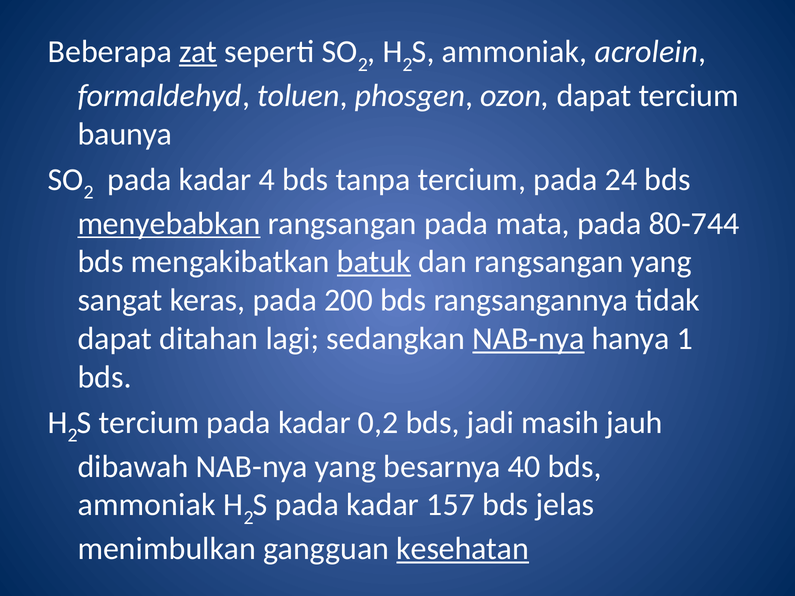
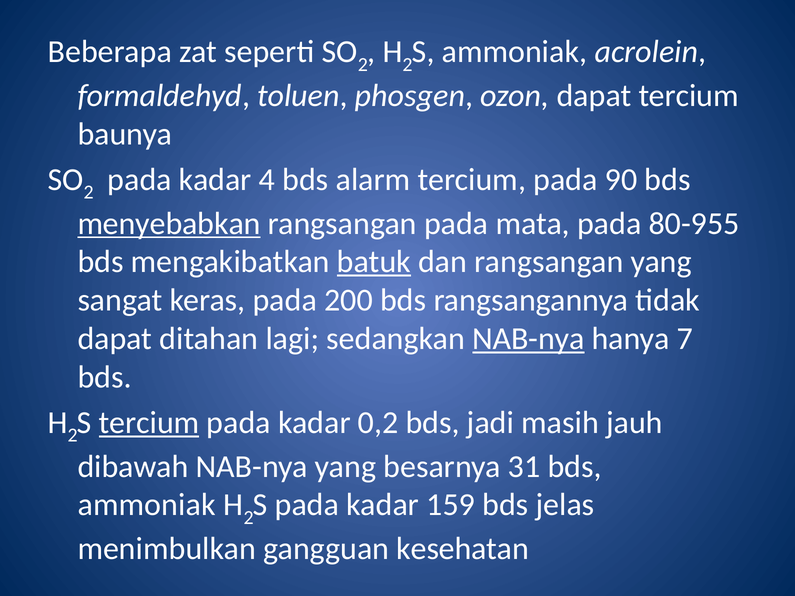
zat underline: present -> none
tanpa: tanpa -> alarm
24: 24 -> 90
80-744: 80-744 -> 80-955
1: 1 -> 7
tercium at (149, 423) underline: none -> present
40: 40 -> 31
157: 157 -> 159
kesehatan underline: present -> none
